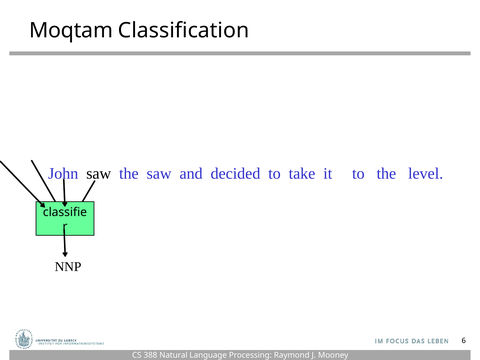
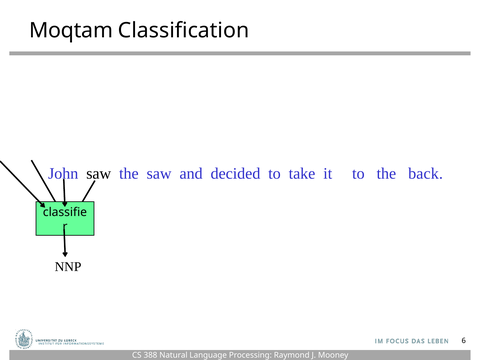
level: level -> back
